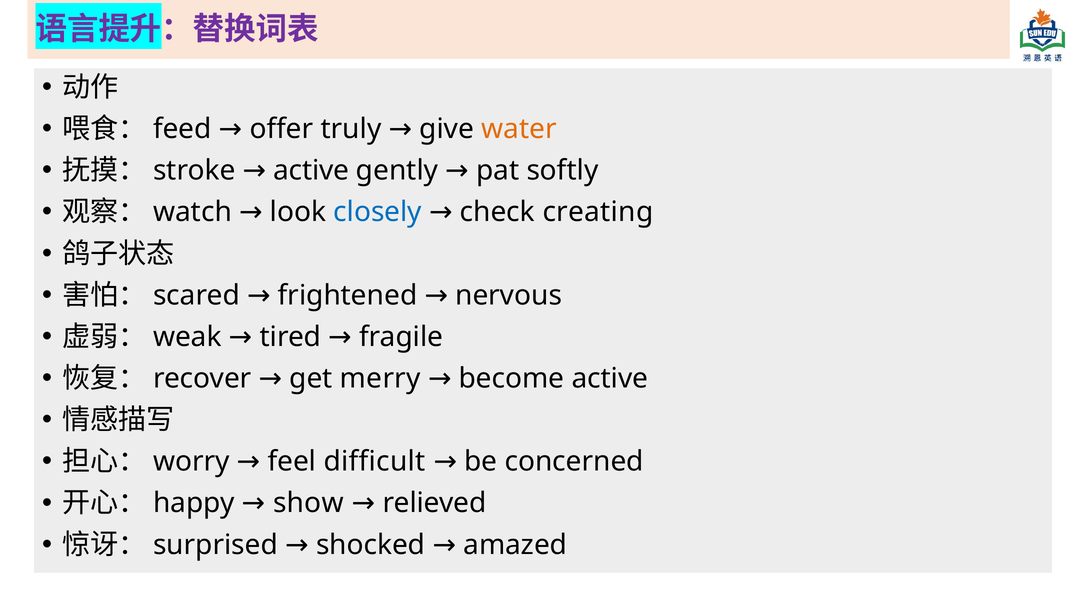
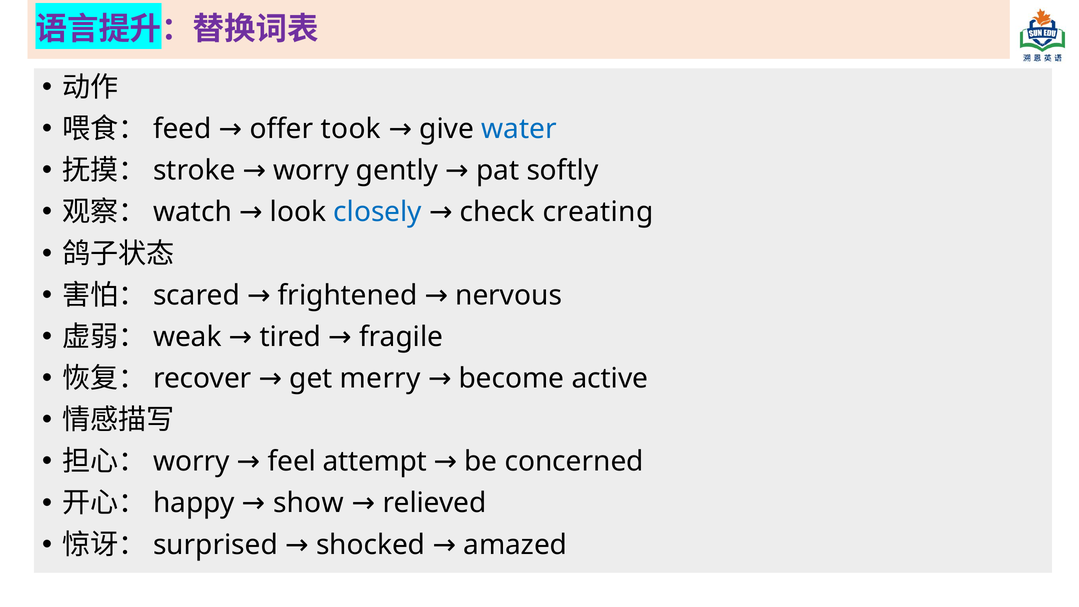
truly: truly -> took
water colour: orange -> blue
active at (311, 171): active -> worry
difficult: difficult -> attempt
